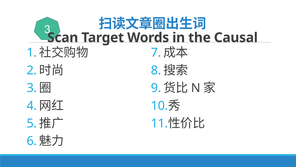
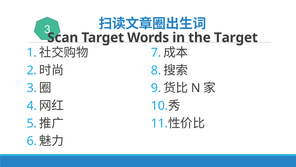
the Causal: Causal -> Target
